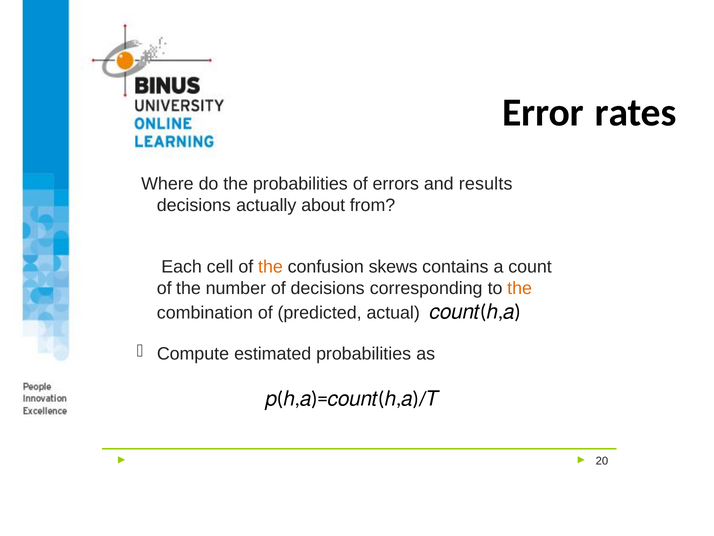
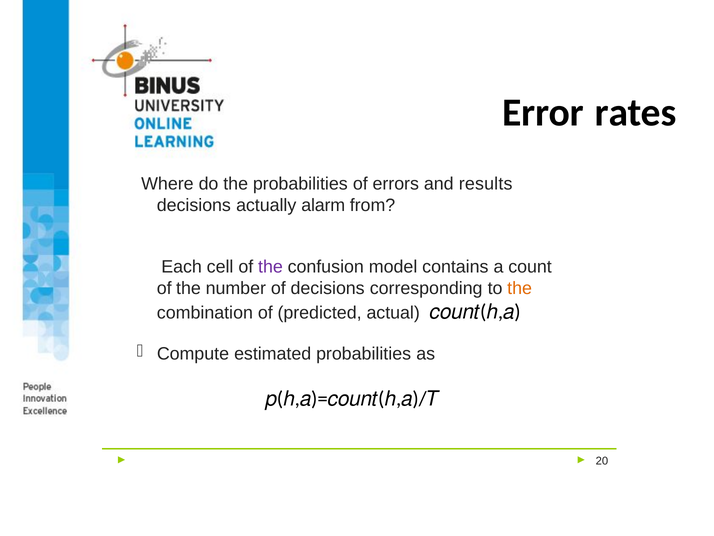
about: about -> alarm
the at (270, 267) colour: orange -> purple
skews: skews -> model
